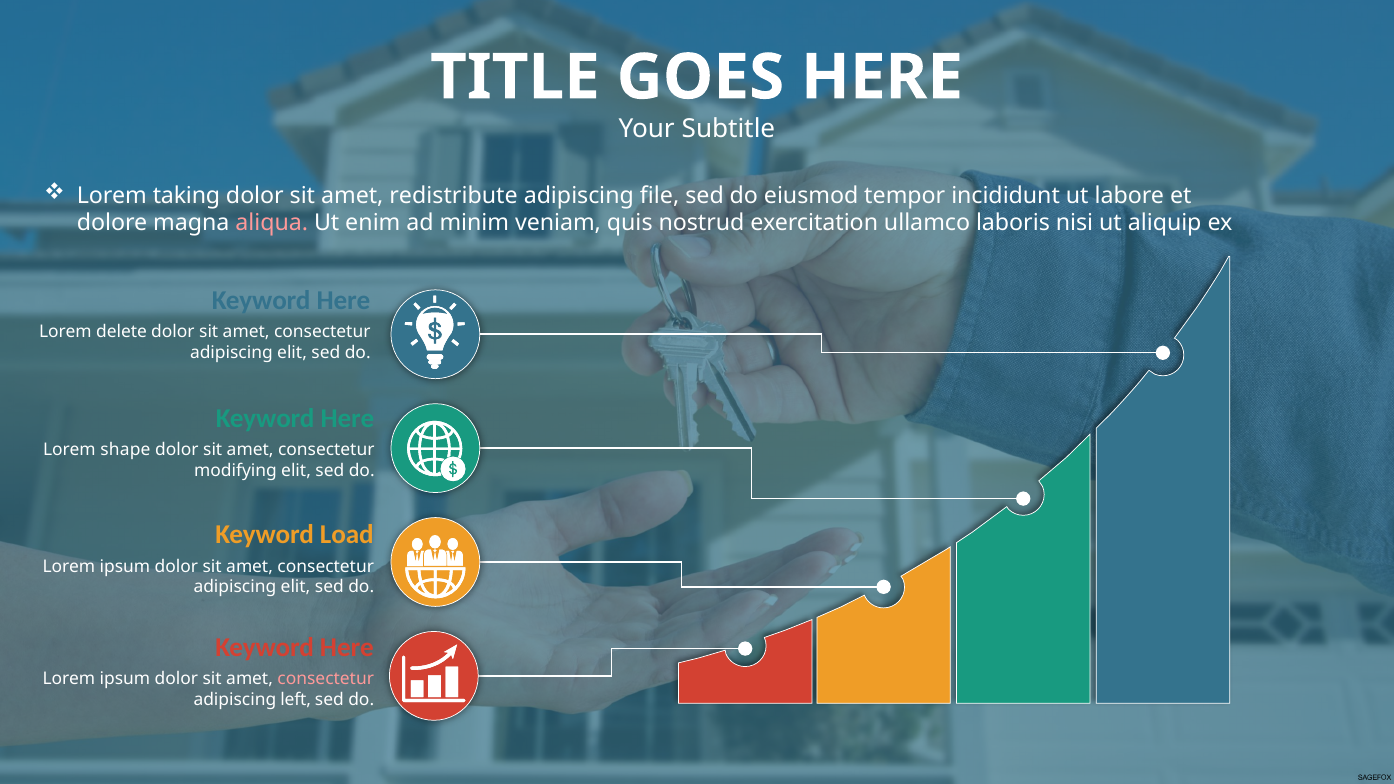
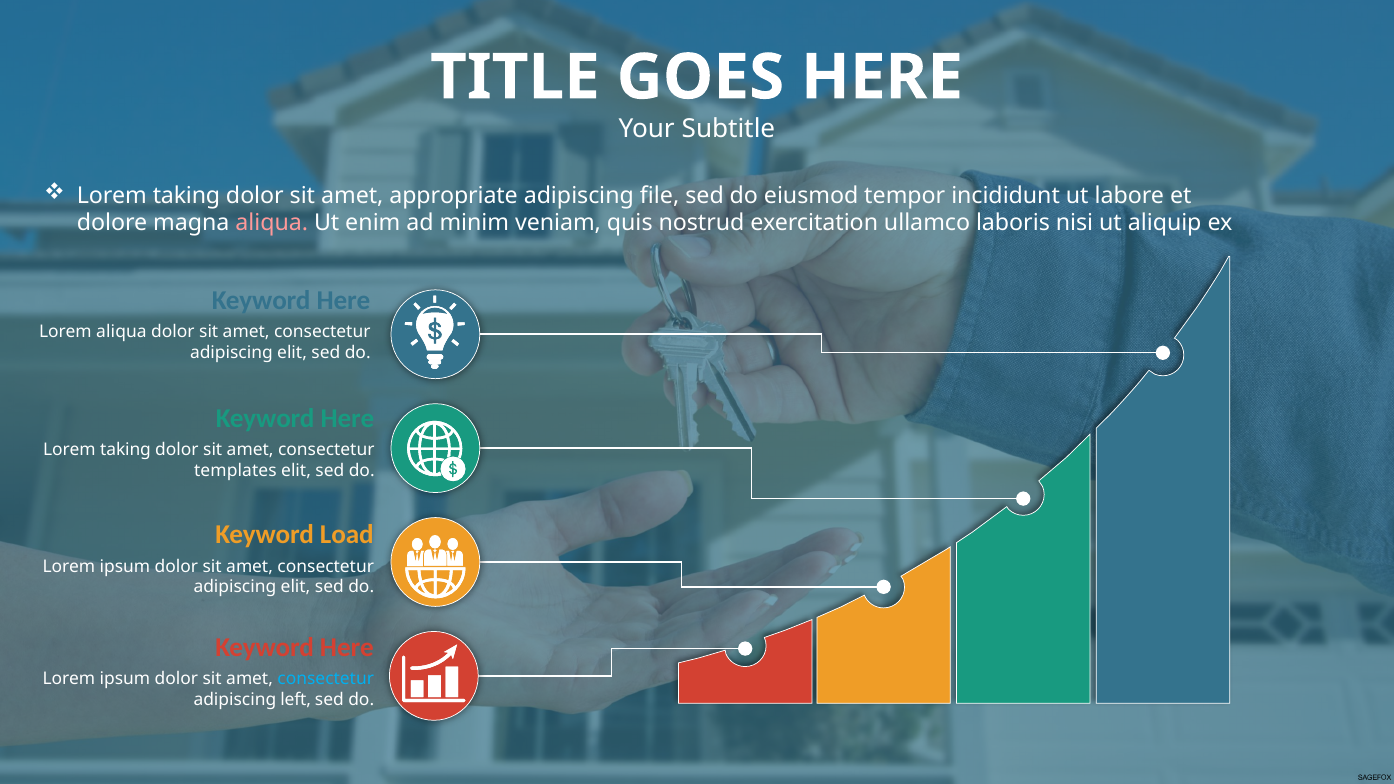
redistribute: redistribute -> appropriate
Lorem delete: delete -> aliqua
shape at (125, 450): shape -> taking
modifying: modifying -> templates
consectetur at (326, 679) colour: pink -> light blue
